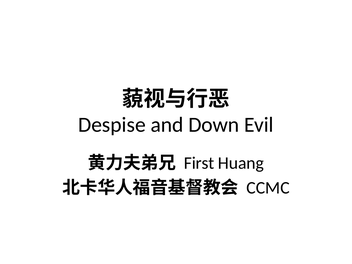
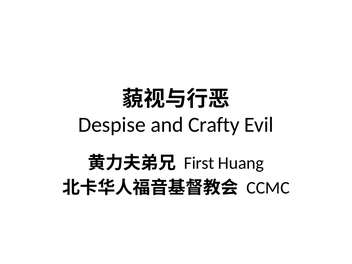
Down: Down -> Crafty
